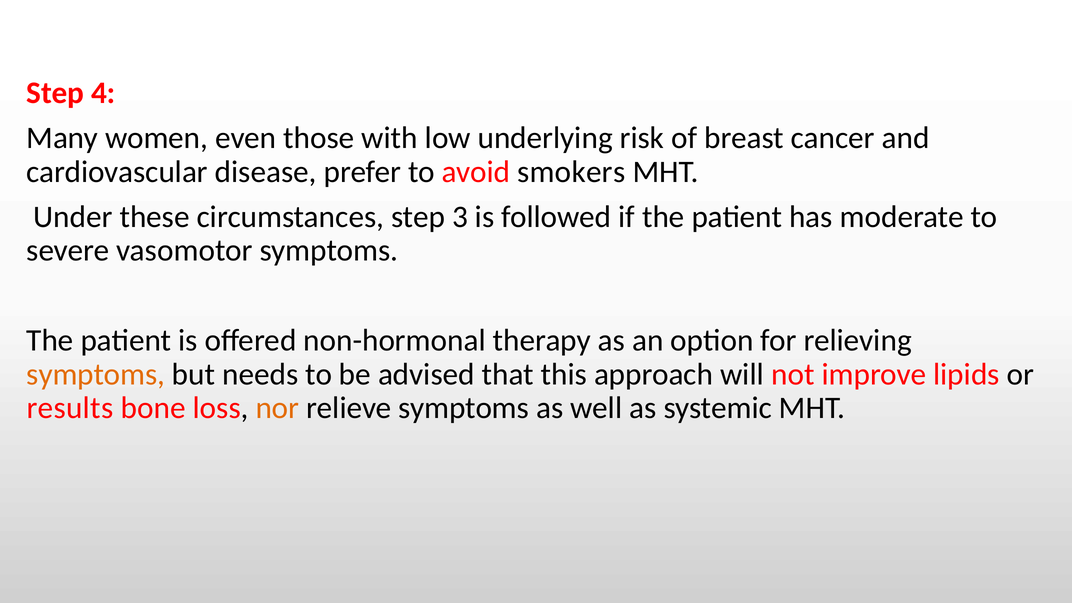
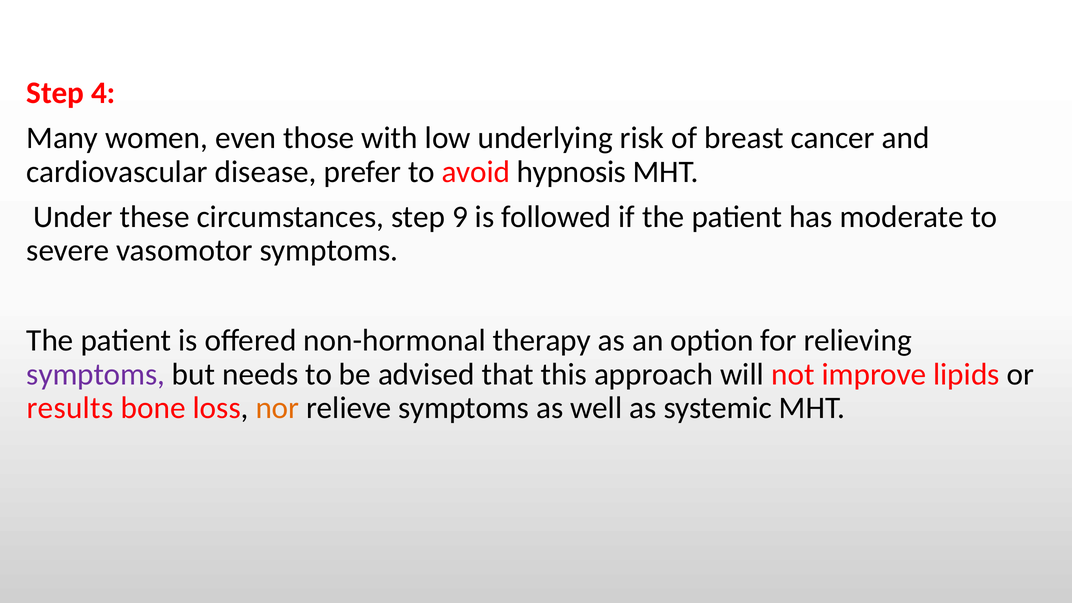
smokers: smokers -> hypnosis
3: 3 -> 9
symptoms at (96, 374) colour: orange -> purple
